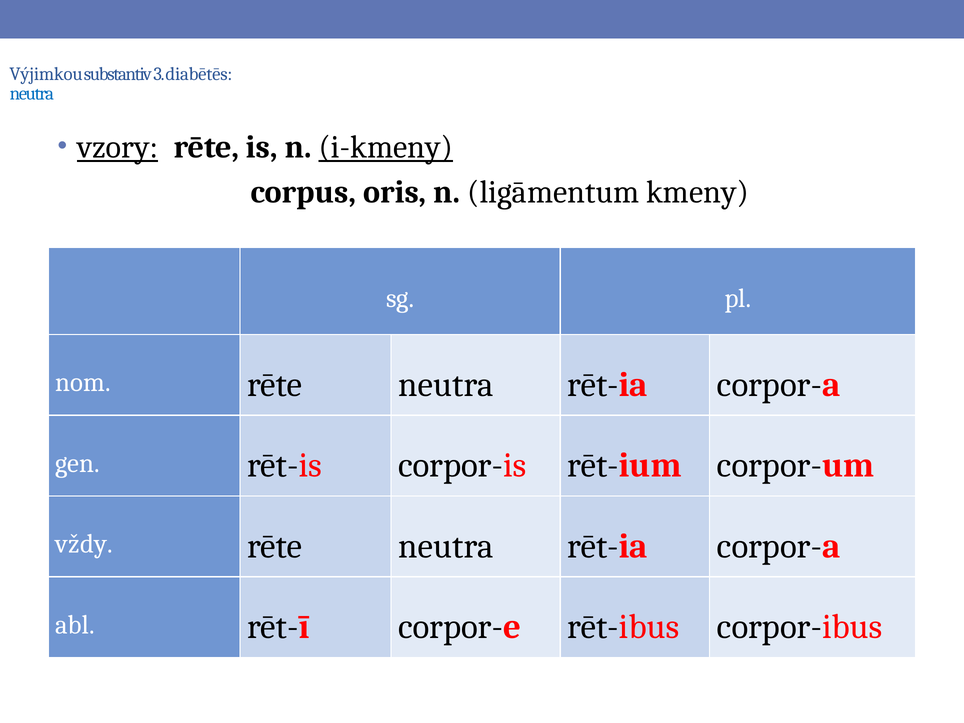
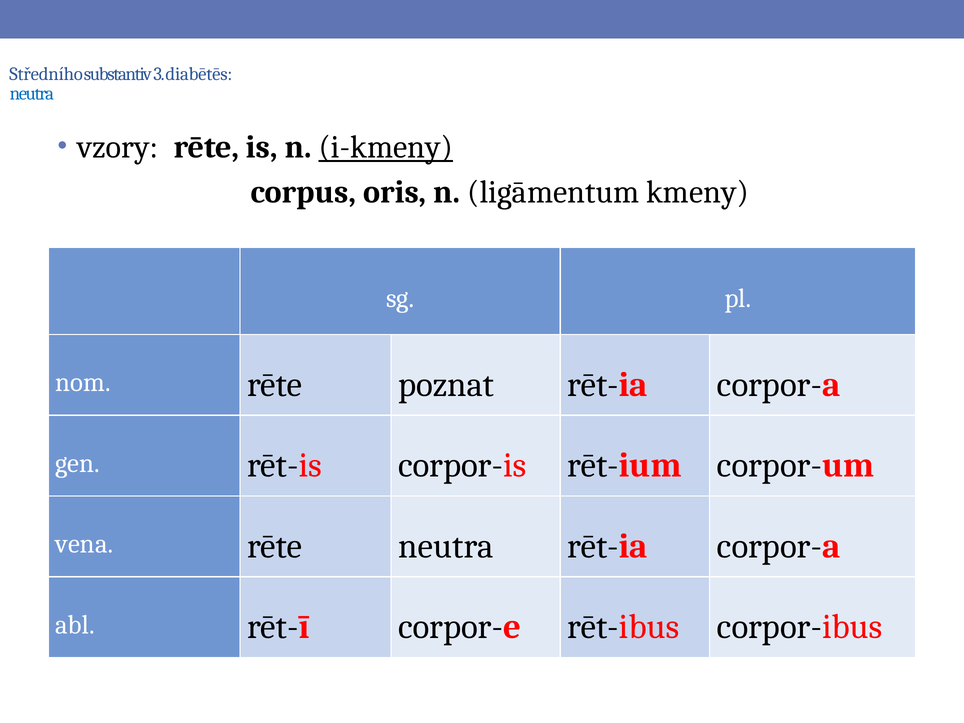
Výjimkou: Výjimkou -> Středního
vzory underline: present -> none
nom rēte neutra: neutra -> poznat
vždy: vždy -> vena
